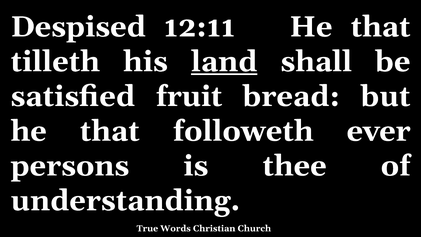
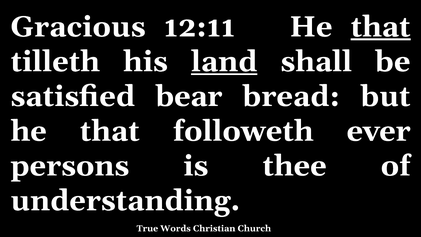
Despised: Despised -> Gracious
that at (381, 27) underline: none -> present
fruit: fruit -> bear
